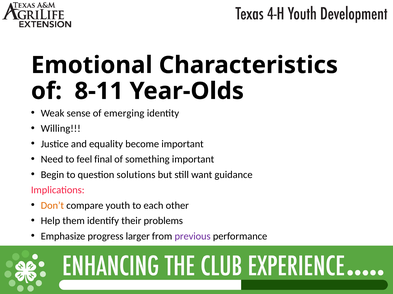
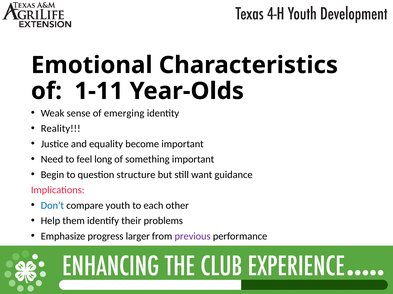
8-11: 8-11 -> 1-11
Willing: Willing -> Reality
final: final -> long
solutions: solutions -> structure
Don’t colour: orange -> blue
